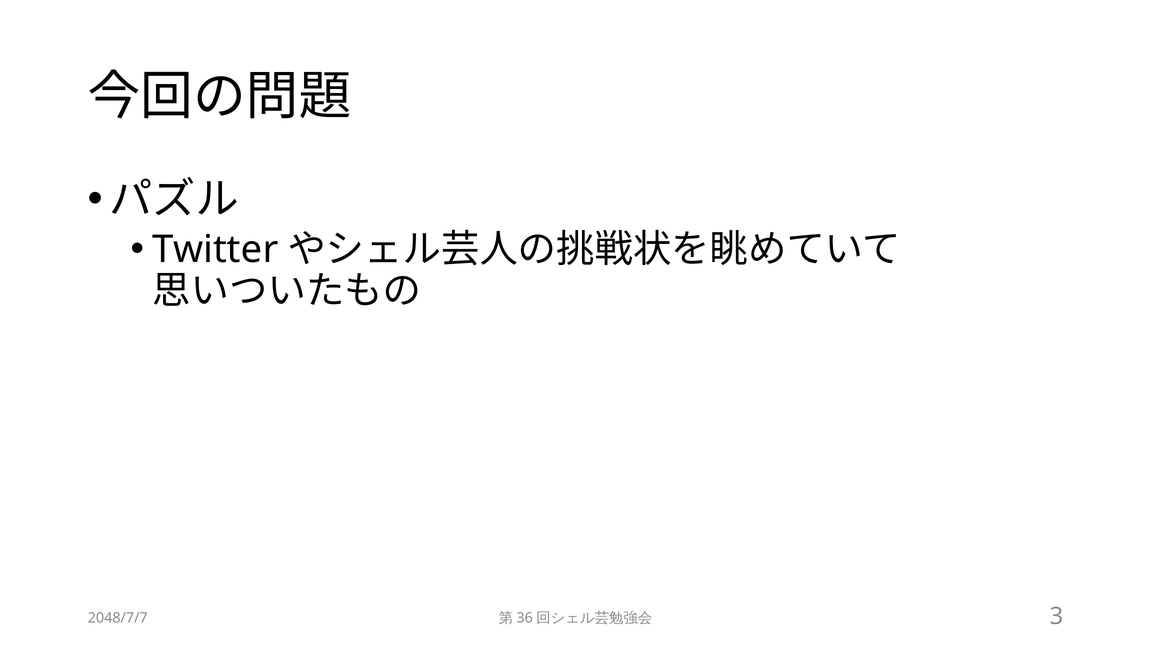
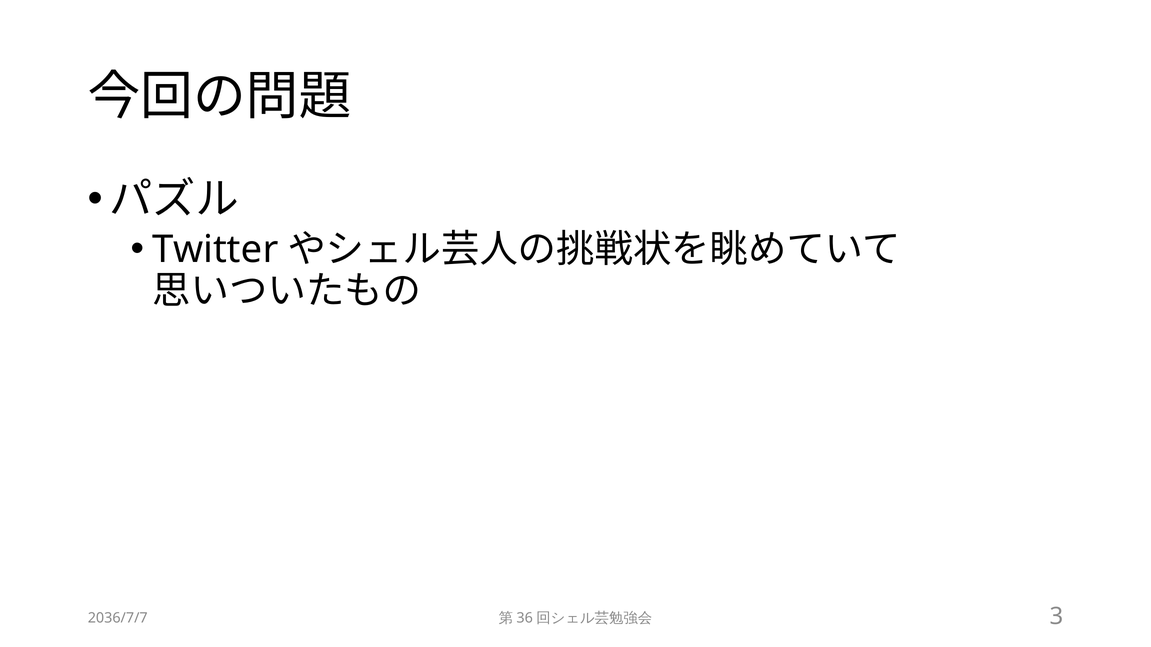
2048/7/7: 2048/7/7 -> 2036/7/7
